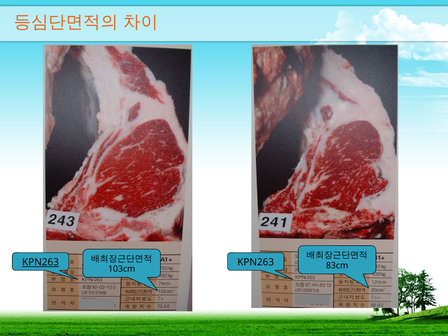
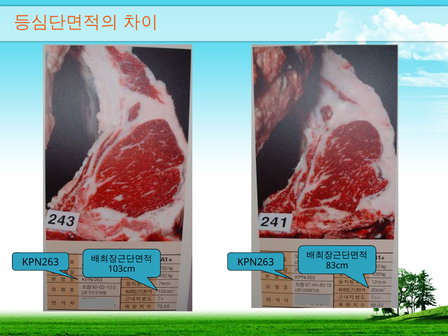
KPN263 at (41, 262) underline: present -> none
